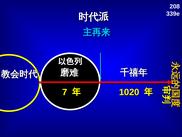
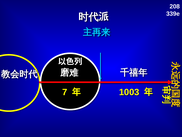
1020: 1020 -> 1003
